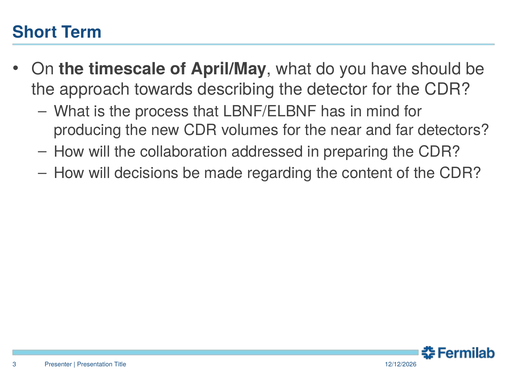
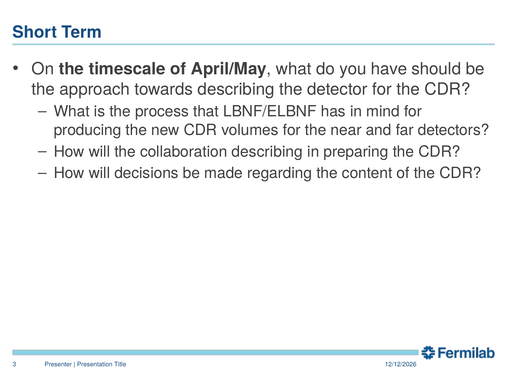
collaboration addressed: addressed -> describing
